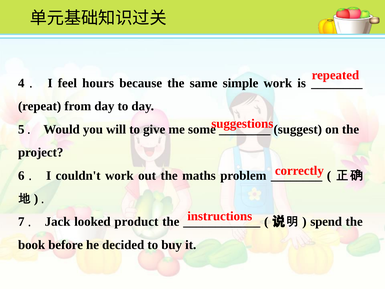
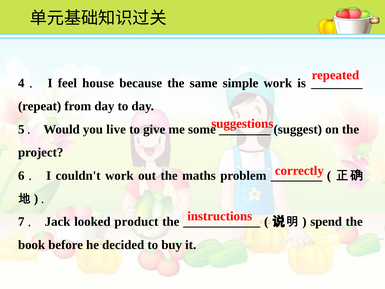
hours: hours -> house
will: will -> live
